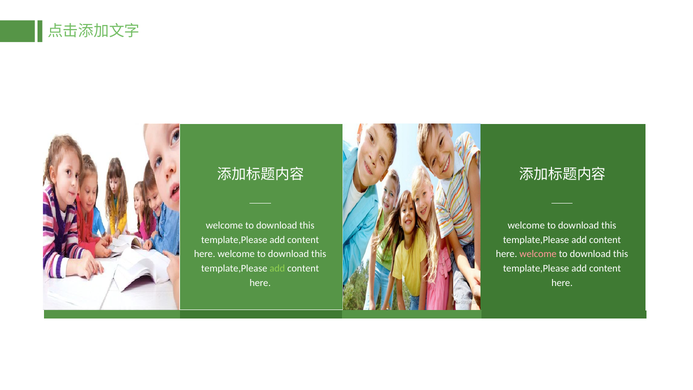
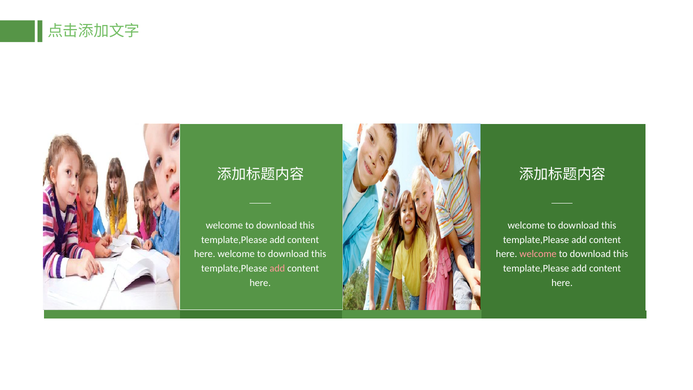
add at (277, 268) colour: light green -> pink
